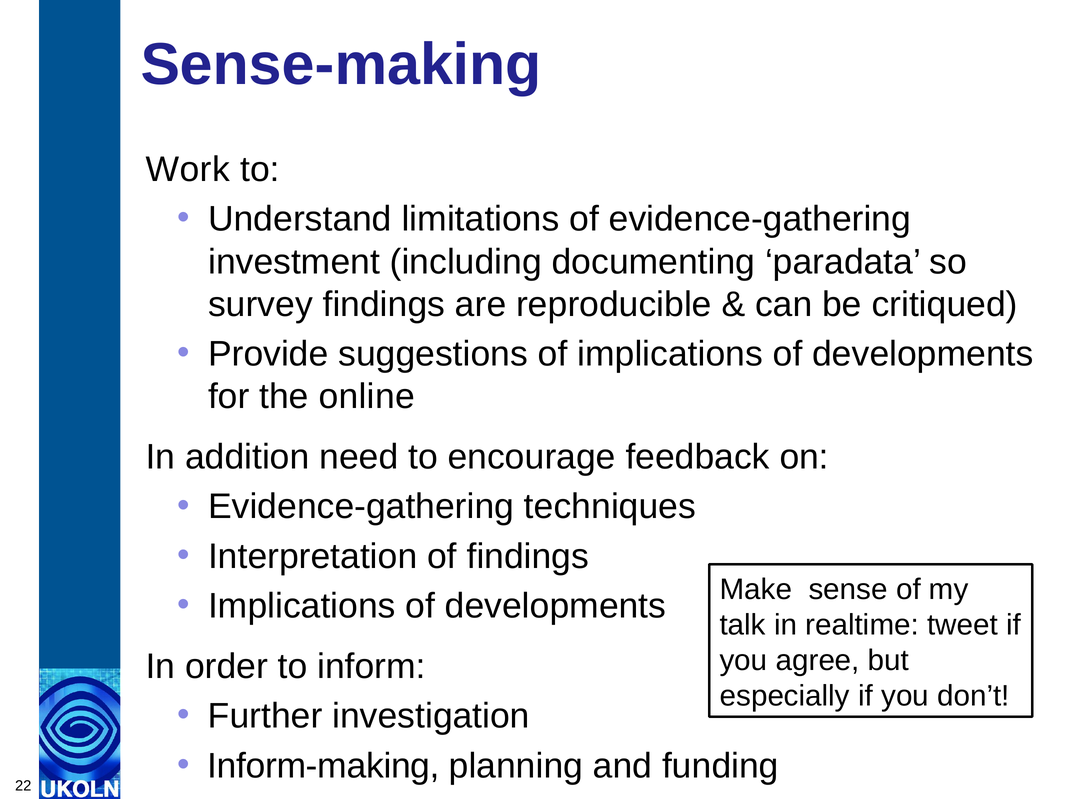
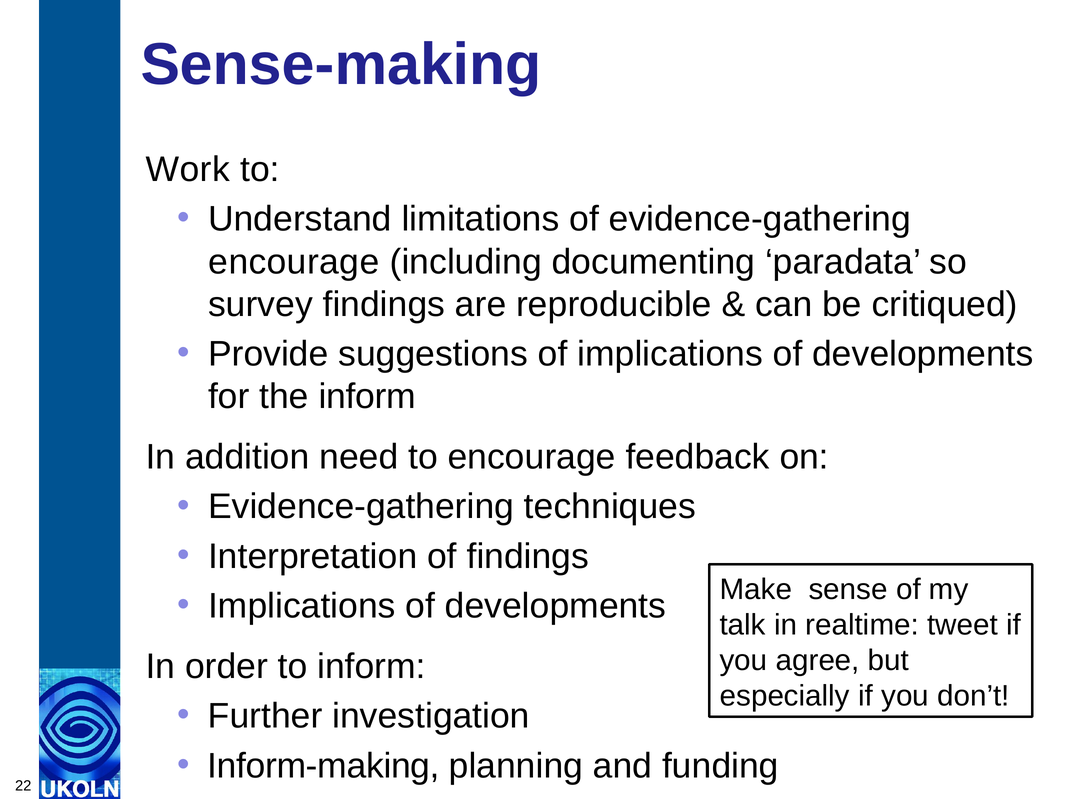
investment at (294, 262): investment -> encourage
the online: online -> inform
